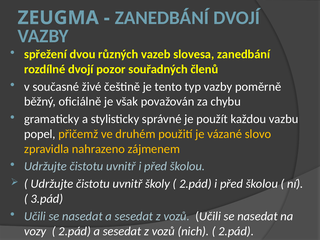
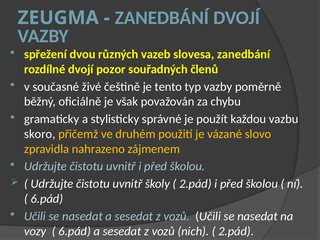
popel: popel -> skoro
3.pád at (47, 199): 3.pád -> 6.pád
2.pád at (75, 231): 2.pád -> 6.pád
